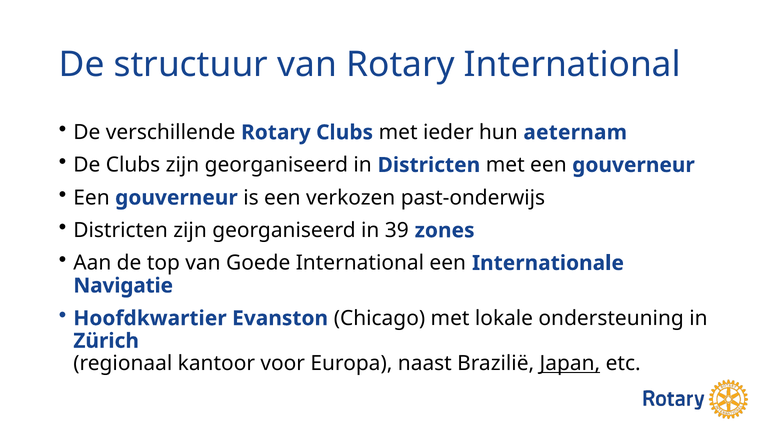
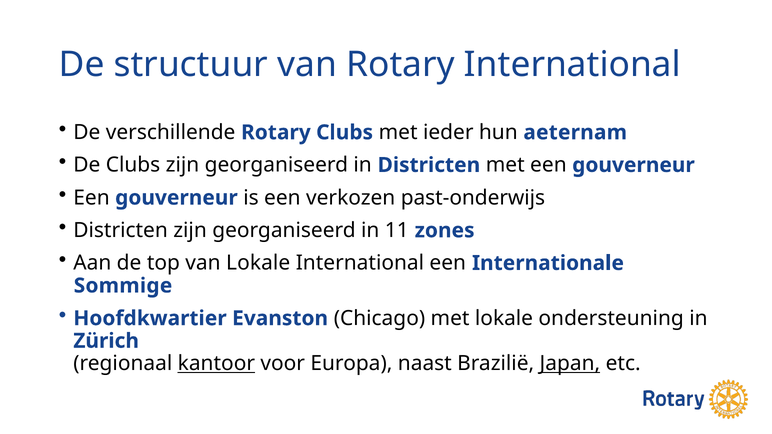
39: 39 -> 11
van Goede: Goede -> Lokale
Navigatie: Navigatie -> Sommige
kantoor underline: none -> present
